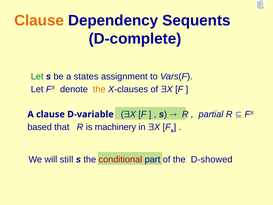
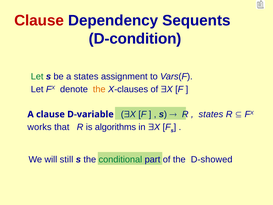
Clause at (39, 20) colour: orange -> red
D-complete: D-complete -> D-condition
partial at (211, 114): partial -> states
based: based -> works
machinery: machinery -> algorithms
conditional colour: red -> green
